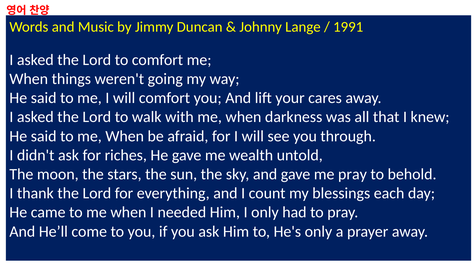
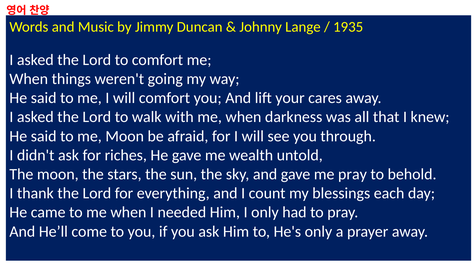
1991: 1991 -> 1935
said to me When: When -> Moon
